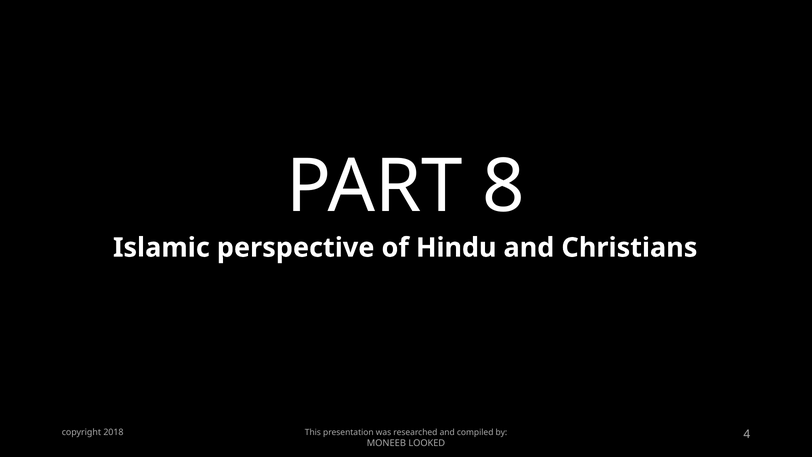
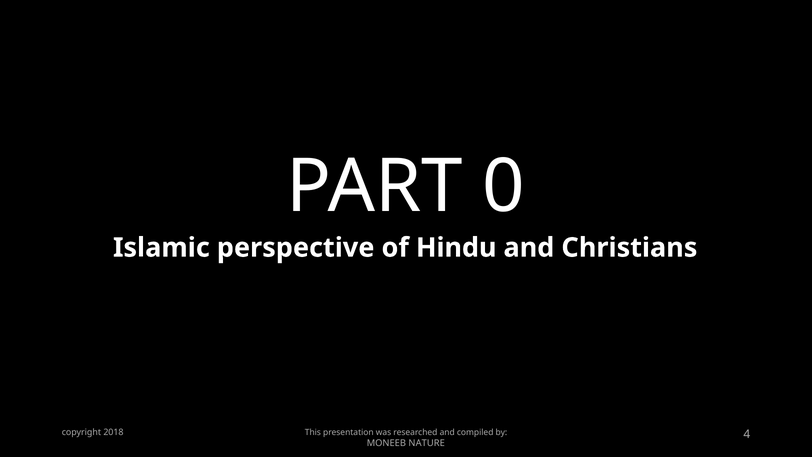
8: 8 -> 0
LOOKED: LOOKED -> NATURE
